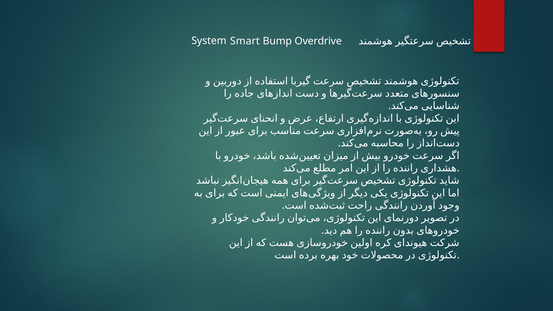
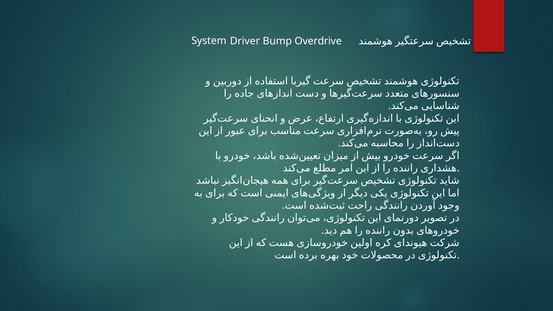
Smart: Smart -> Driver
